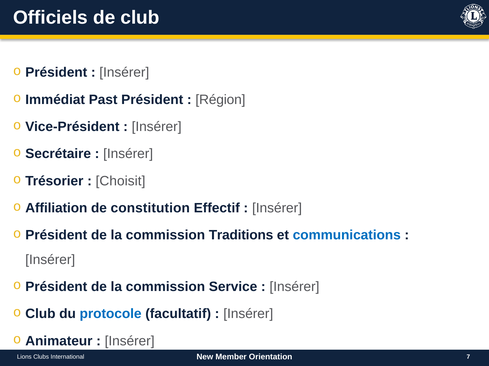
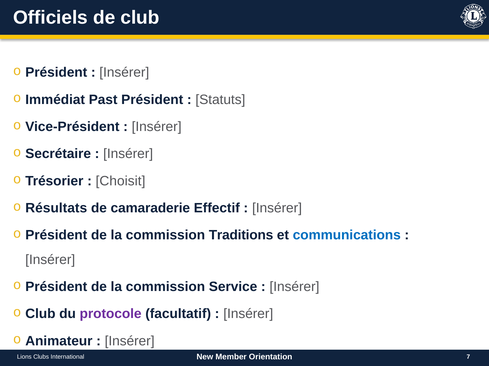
Région: Région -> Statuts
Affiliation: Affiliation -> Résultats
constitution: constitution -> camaraderie
protocole colour: blue -> purple
